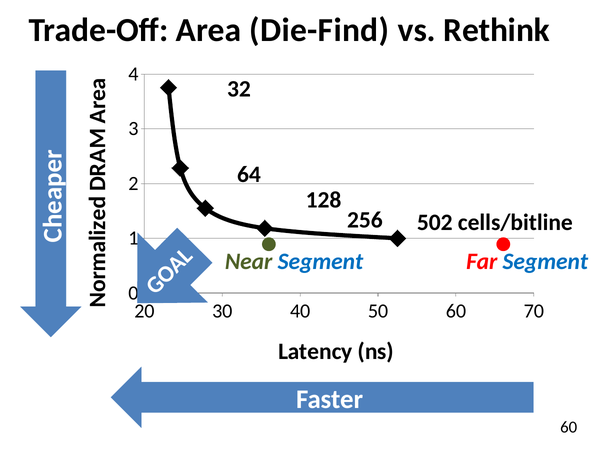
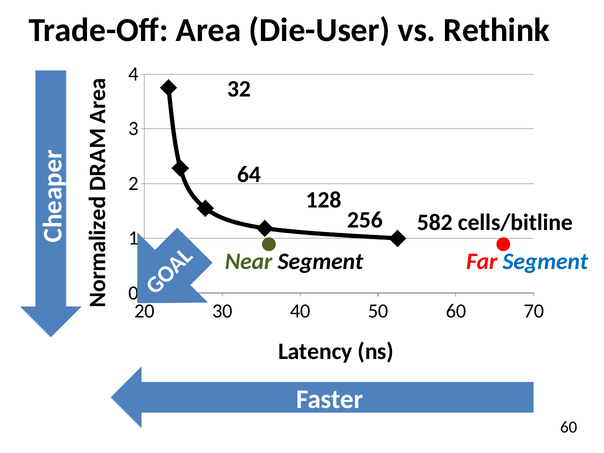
Die-Find: Die-Find -> Die-User
502: 502 -> 582
Segment at (320, 262) colour: blue -> black
